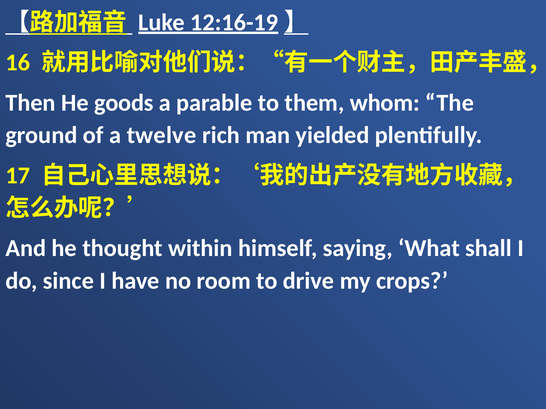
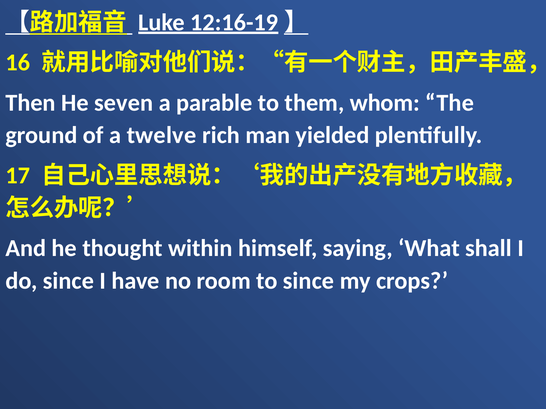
goods: goods -> seven
to drive: drive -> since
